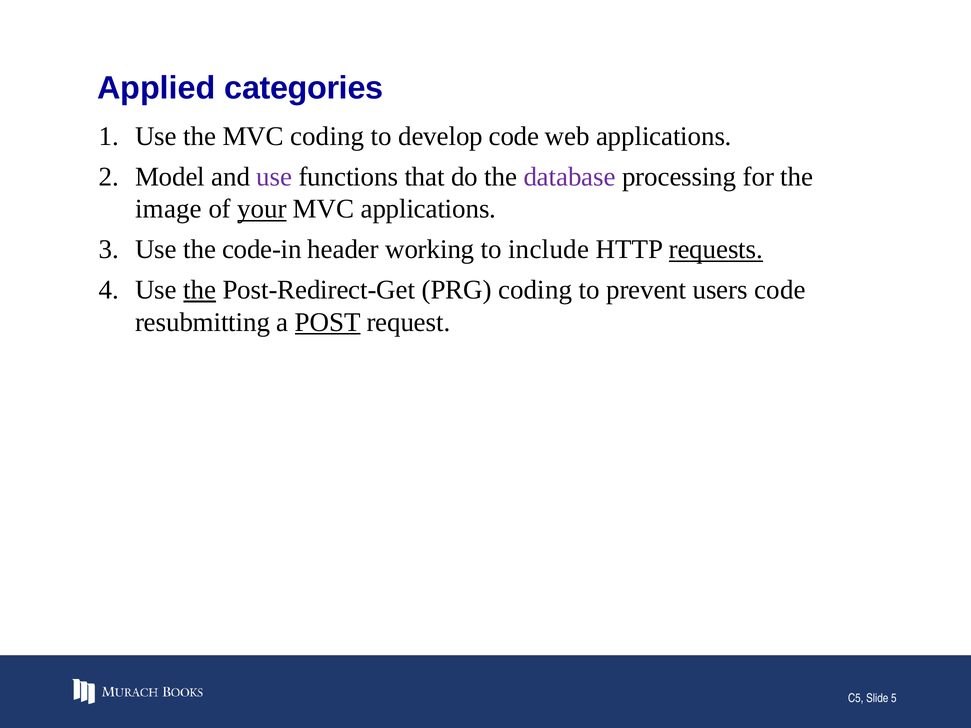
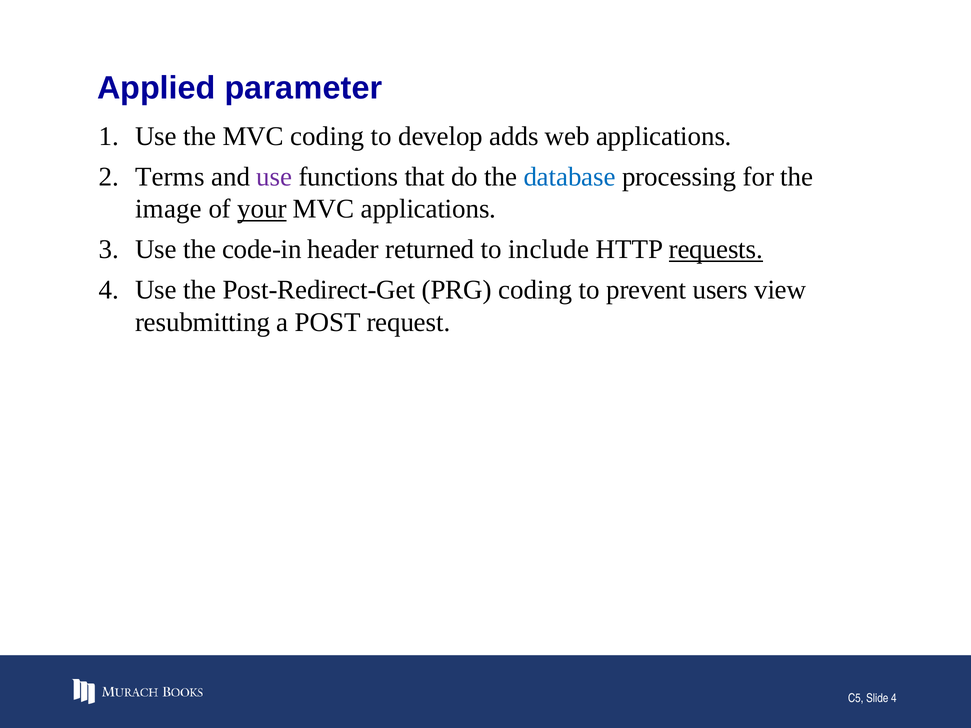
categories: categories -> parameter
develop code: code -> adds
Model: Model -> Terms
database colour: purple -> blue
working: working -> returned
the at (200, 290) underline: present -> none
users code: code -> view
POST underline: present -> none
Slide 5: 5 -> 4
